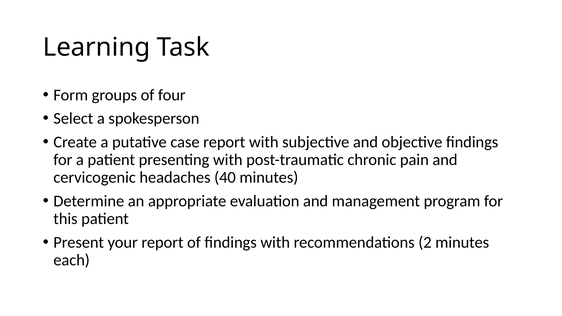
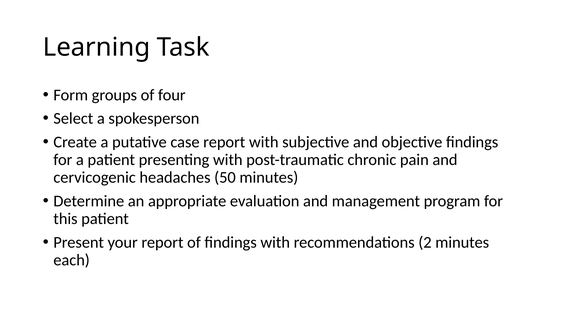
40: 40 -> 50
